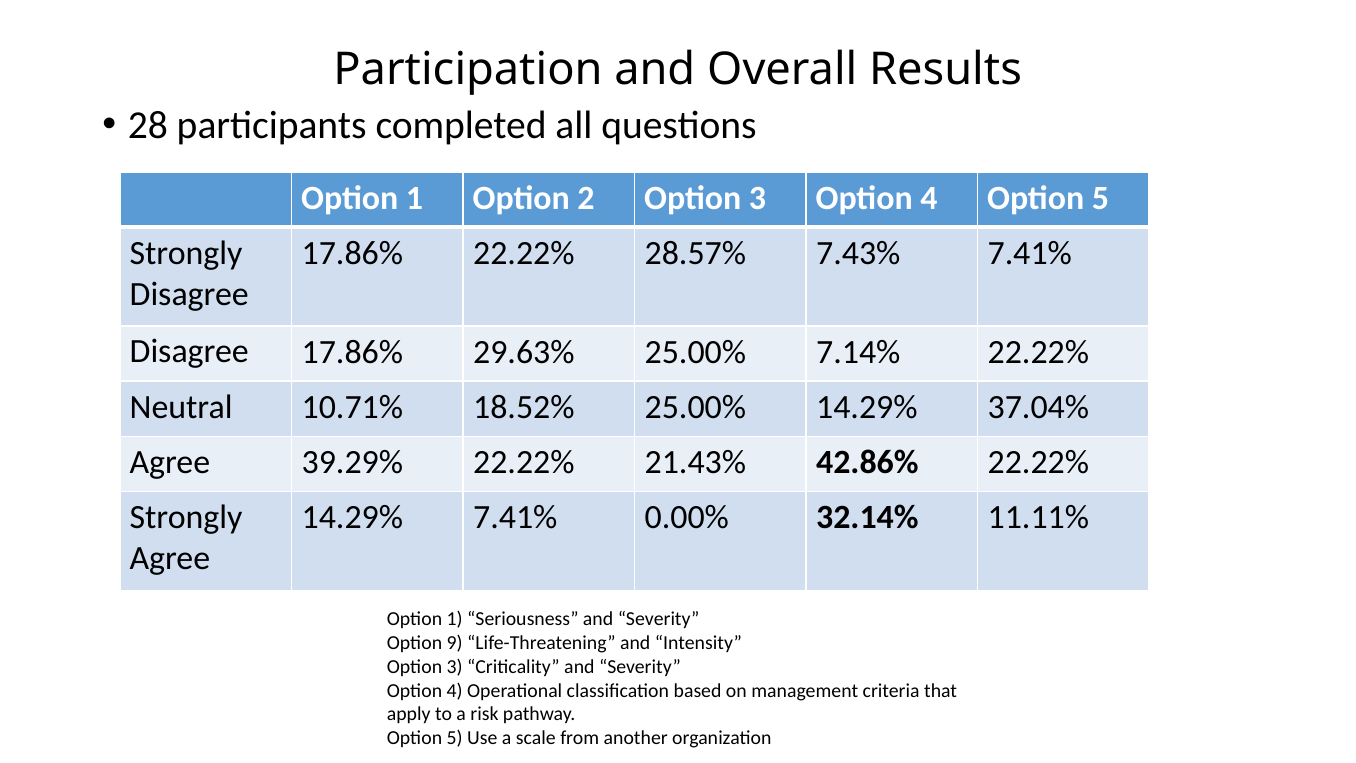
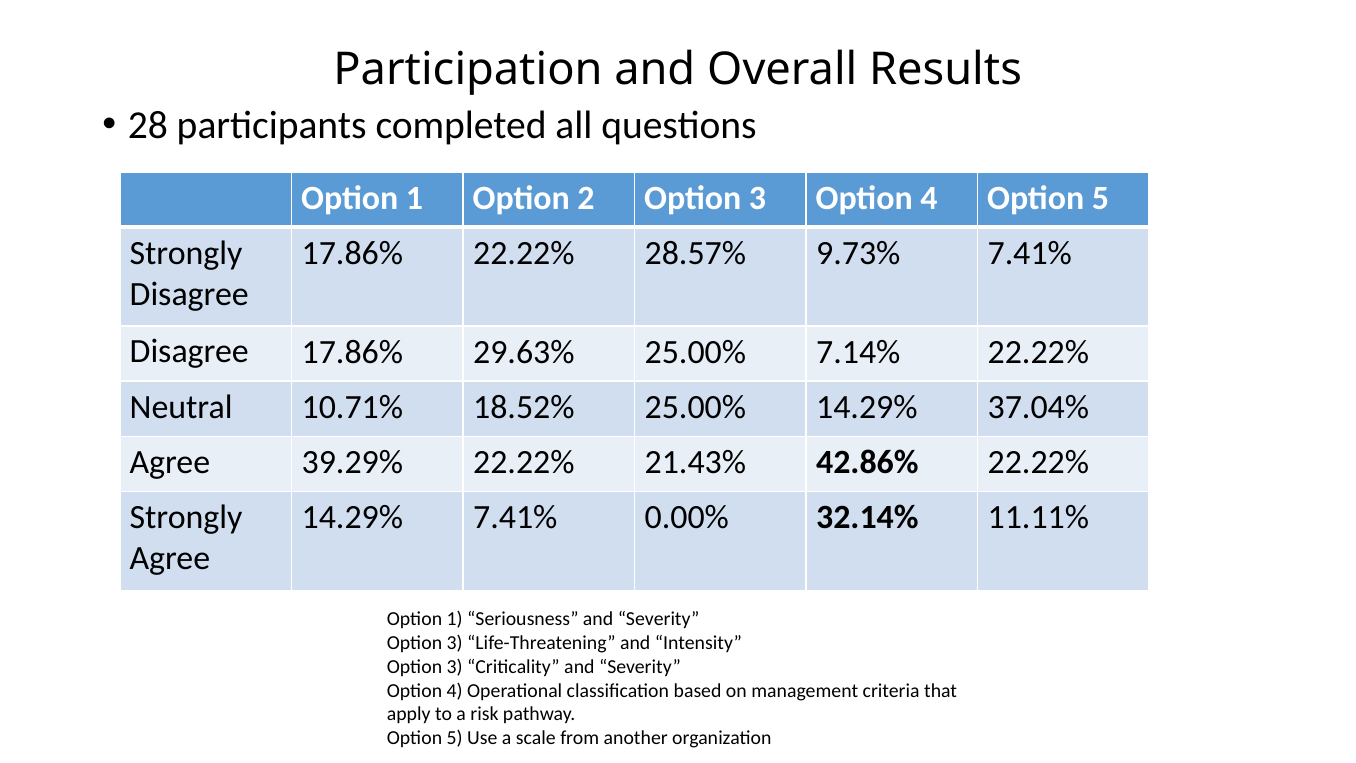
7.43%: 7.43% -> 9.73%
9 at (455, 643): 9 -> 3
